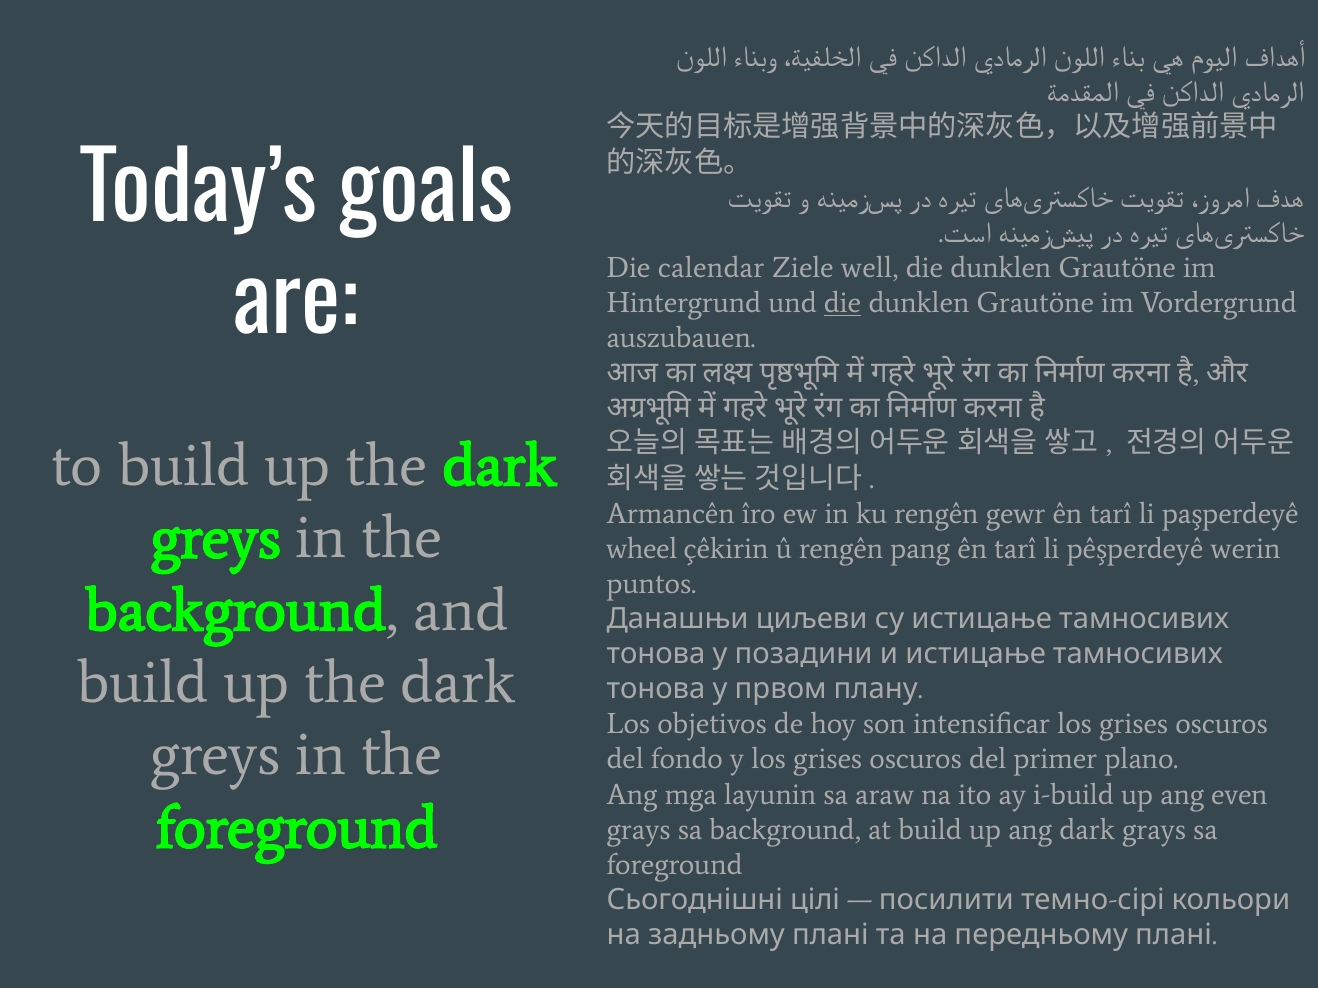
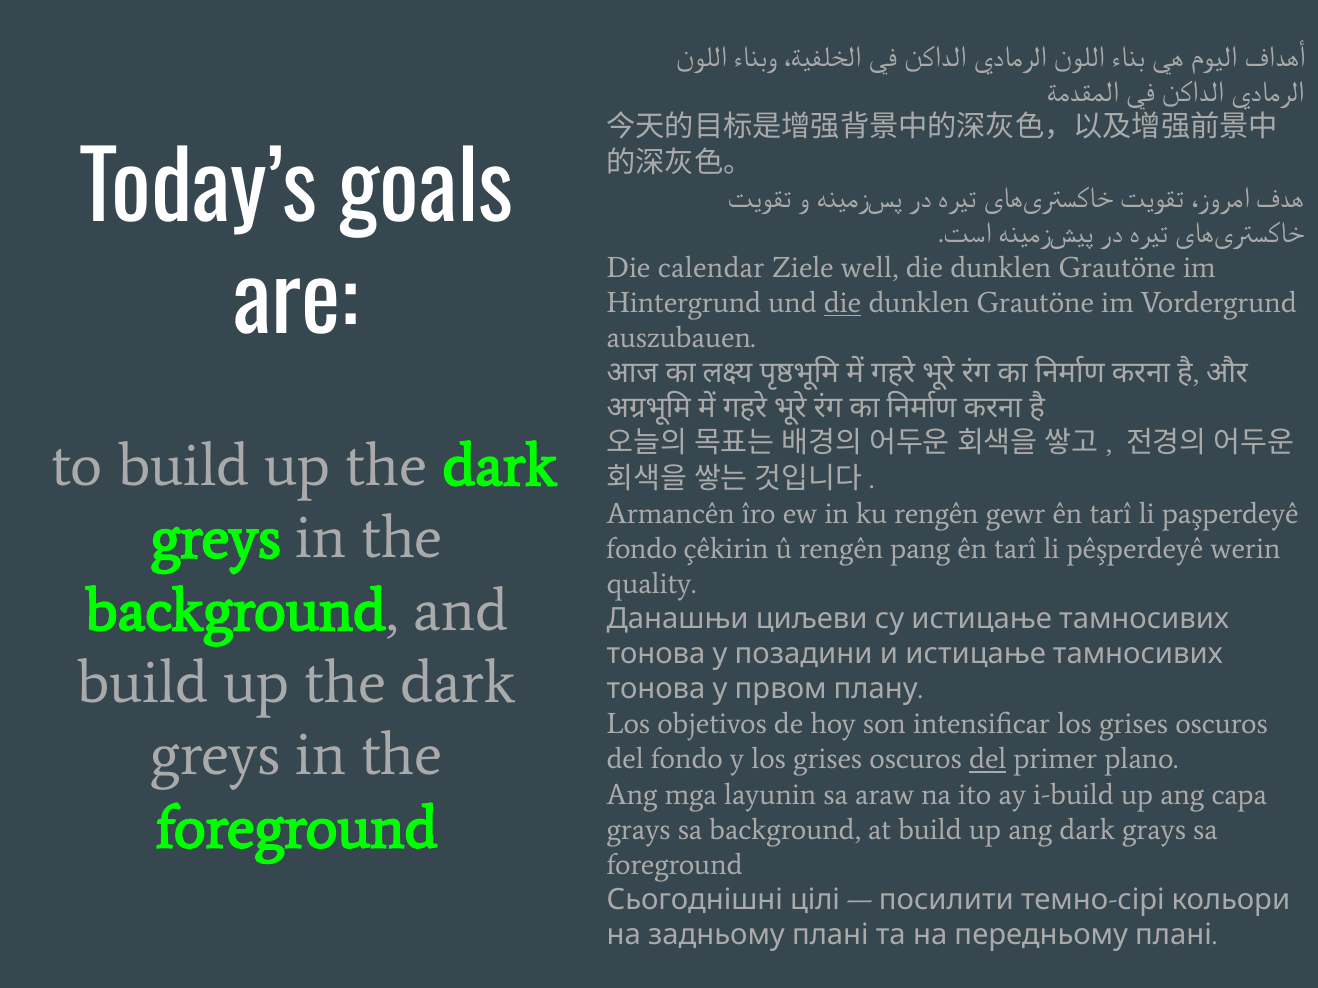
wheel at (642, 549): wheel -> fondo
puntos: puntos -> quality
del at (988, 760) underline: none -> present
even: even -> capa
